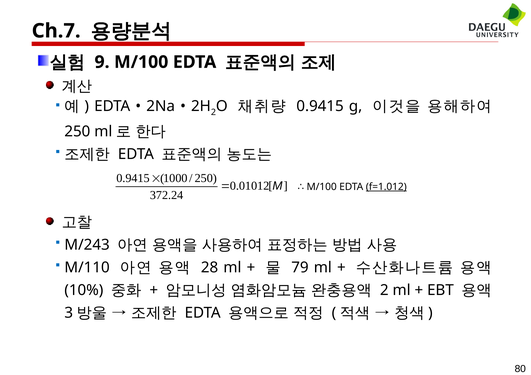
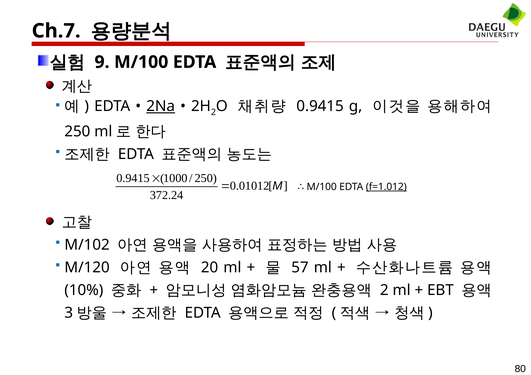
2Na underline: none -> present
M/243: M/243 -> M/102
M/110: M/110 -> M/120
28: 28 -> 20
79: 79 -> 57
